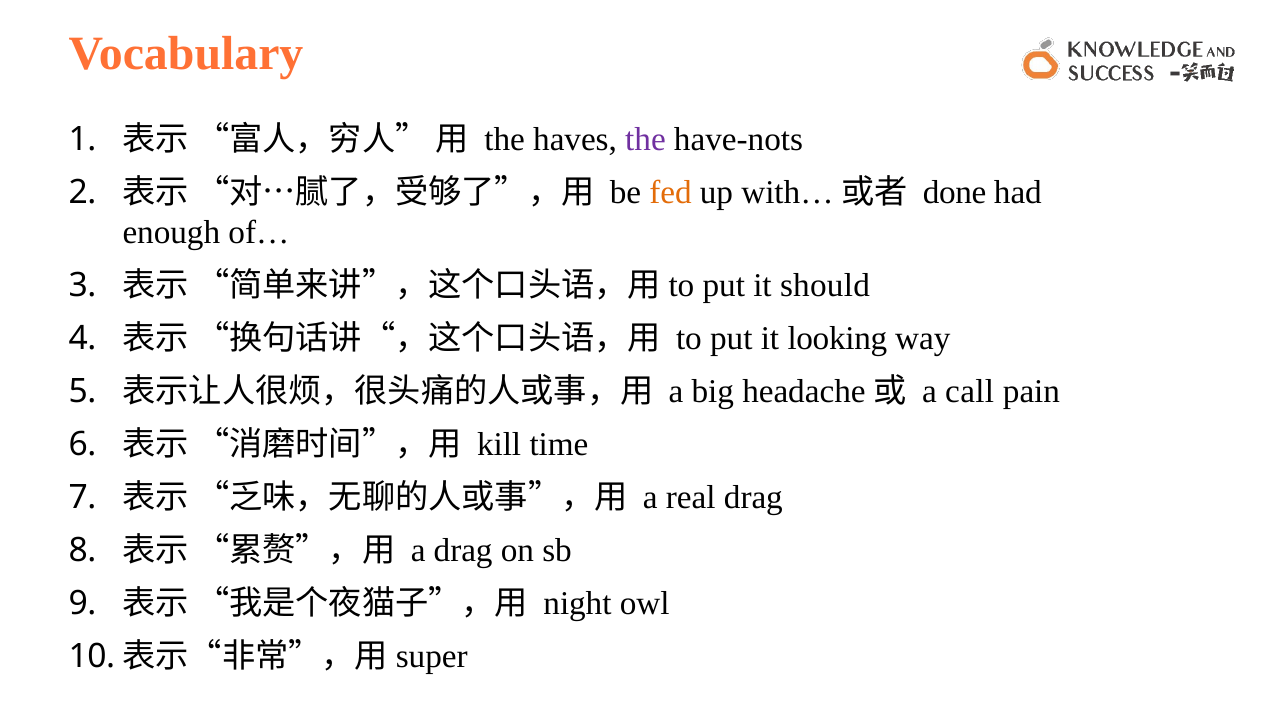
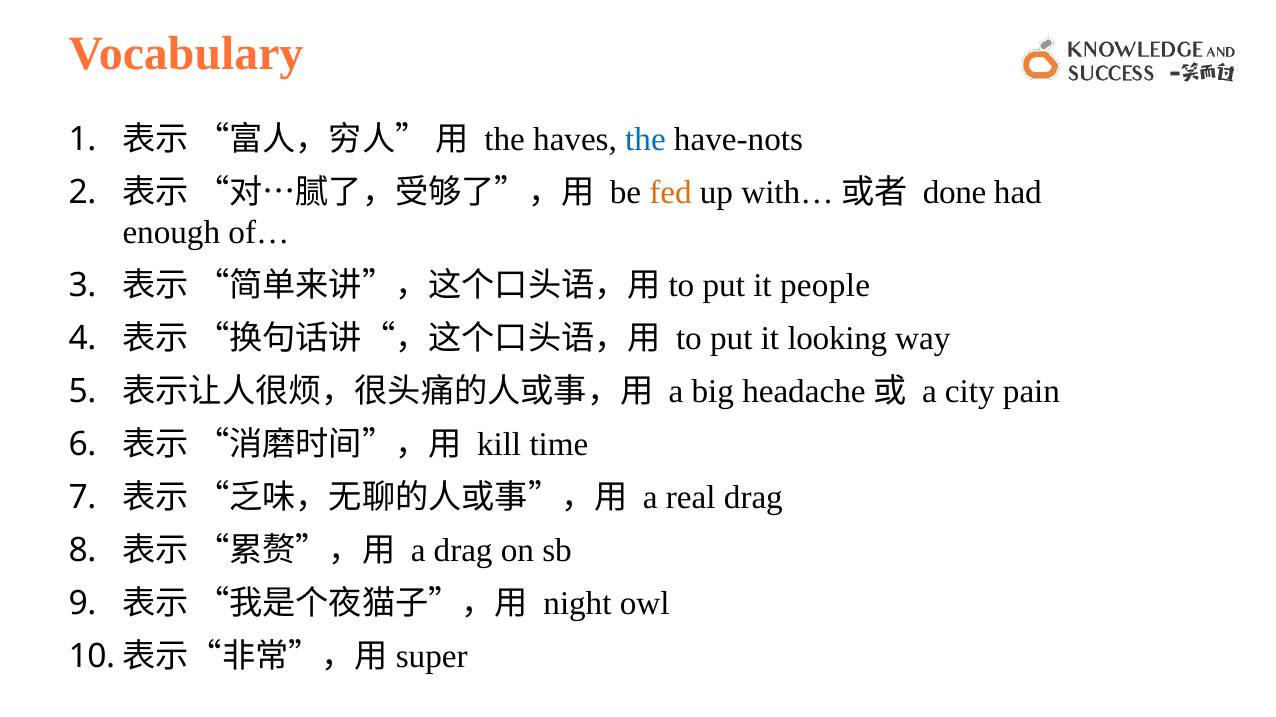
the at (645, 139) colour: purple -> blue
should: should -> people
call: call -> city
